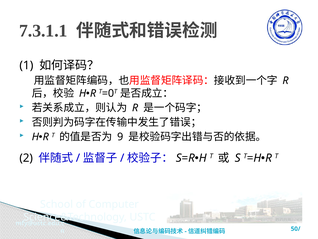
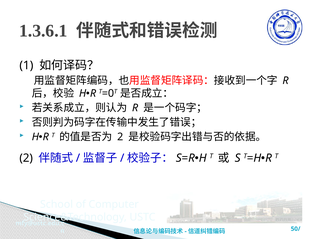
7.3.1.1: 7.3.1.1 -> 1.3.6.1
9 at (120, 137): 9 -> 2
